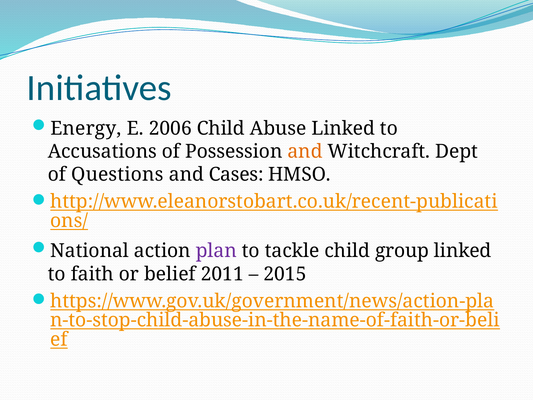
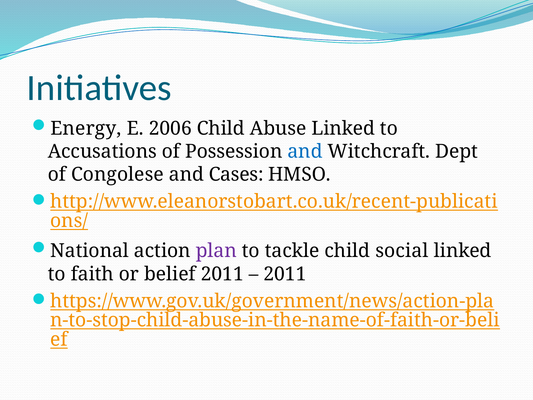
and at (305, 151) colour: orange -> blue
Questions: Questions -> Congolese
group: group -> social
2015 at (285, 274): 2015 -> 2011
